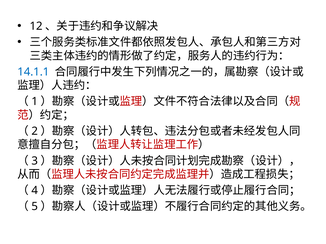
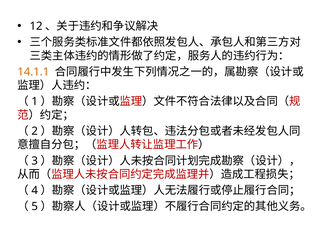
14.1.1 colour: blue -> orange
